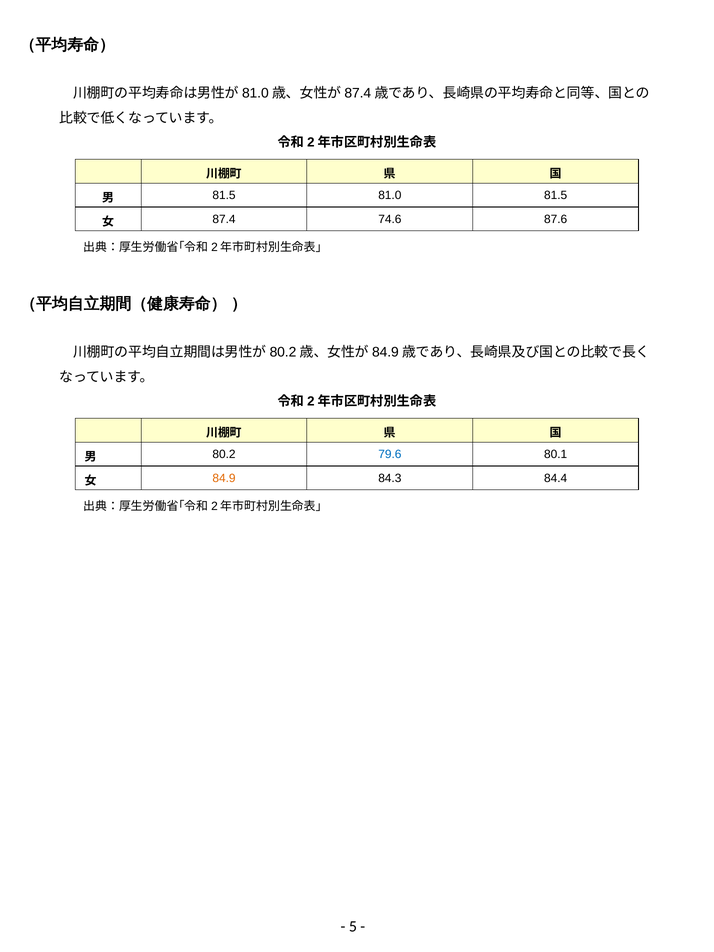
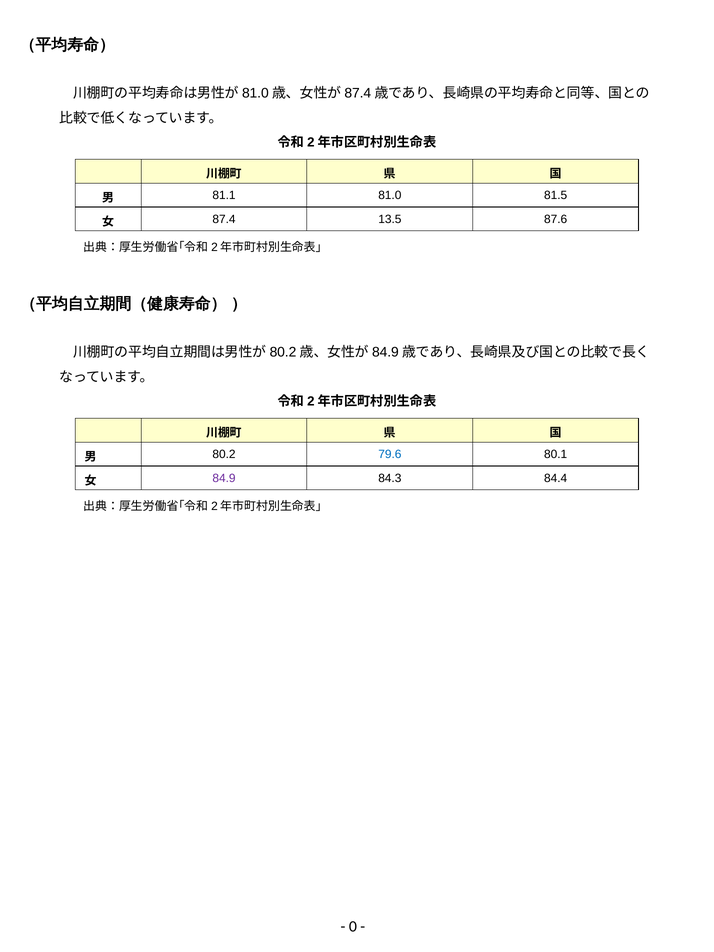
81.5 at (224, 195): 81.5 -> 81.1
74.6: 74.6 -> 13.5
84.9 colour: orange -> purple
5: 5 -> 0
